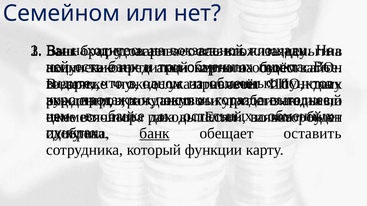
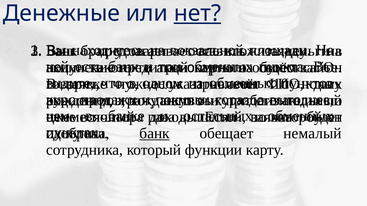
Семейном: Семейном -> Денежные
нет underline: none -> present
обещает оставить: оставить -> немалый
